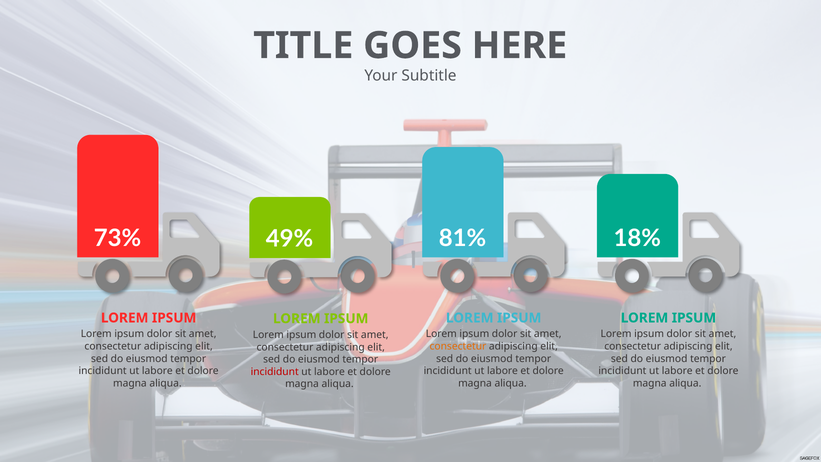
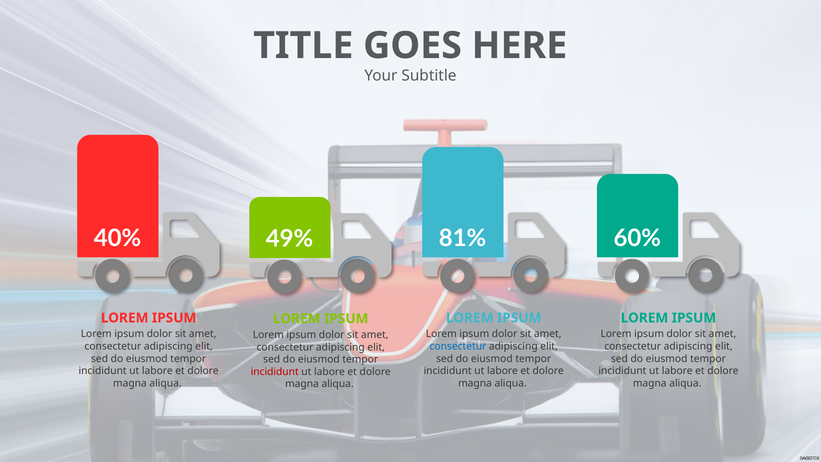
73%: 73% -> 40%
18%: 18% -> 60%
consectetur at (458, 346) colour: orange -> blue
